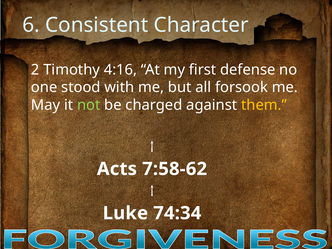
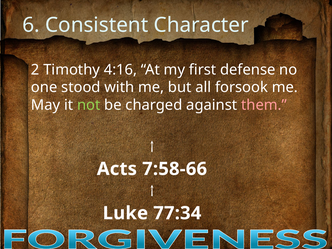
them colour: yellow -> pink
7:58-62: 7:58-62 -> 7:58-66
74:34: 74:34 -> 77:34
